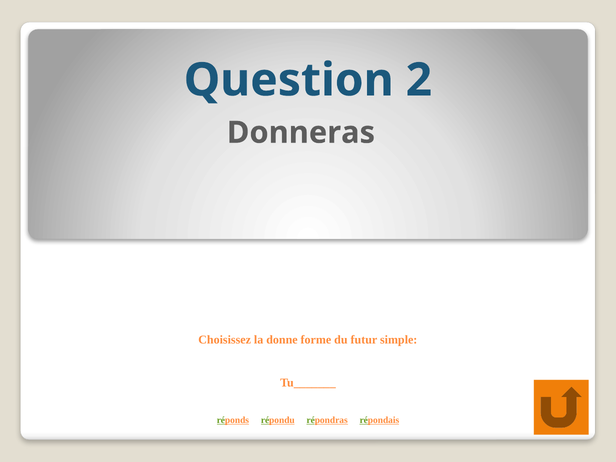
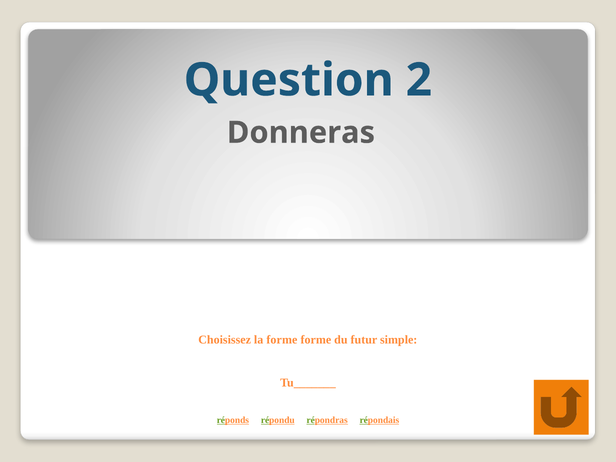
la donne: donne -> forme
